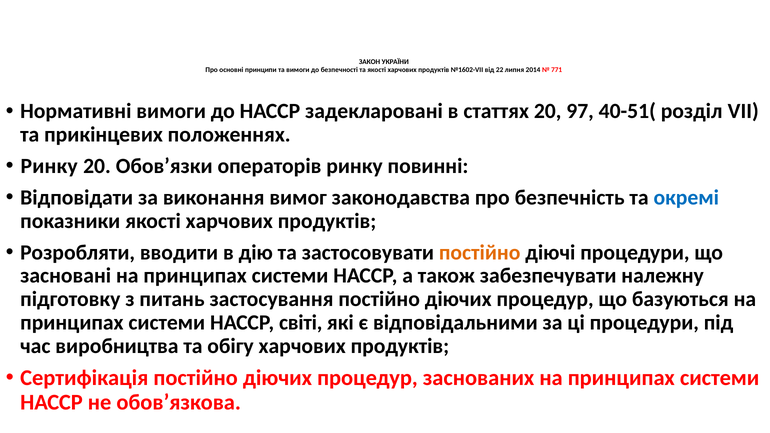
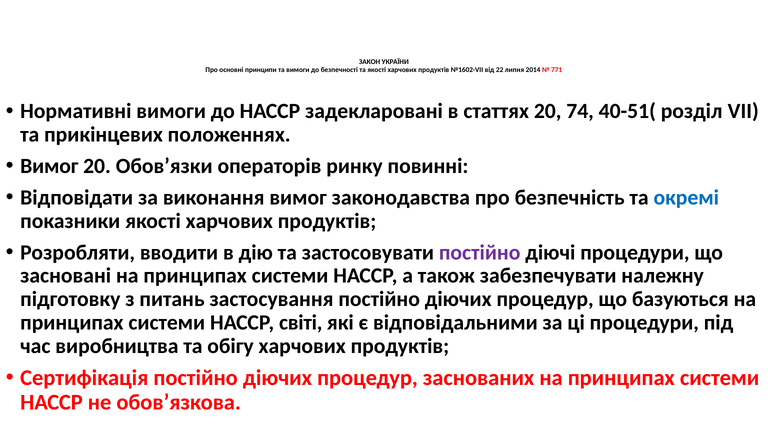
97: 97 -> 74
Ринку at (49, 166): Ринку -> Вимог
постійно at (480, 252) colour: orange -> purple
